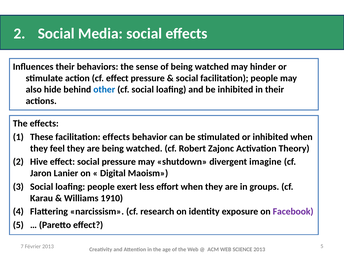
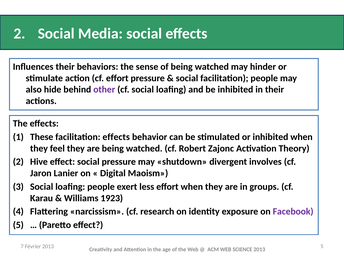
cf effect: effect -> effort
other colour: blue -> purple
imagine: imagine -> involves
1910: 1910 -> 1923
